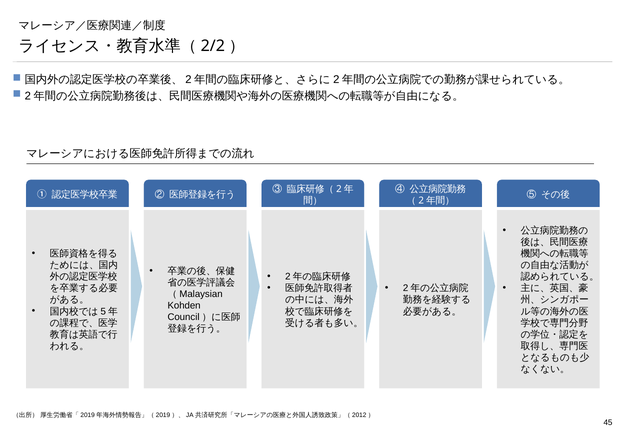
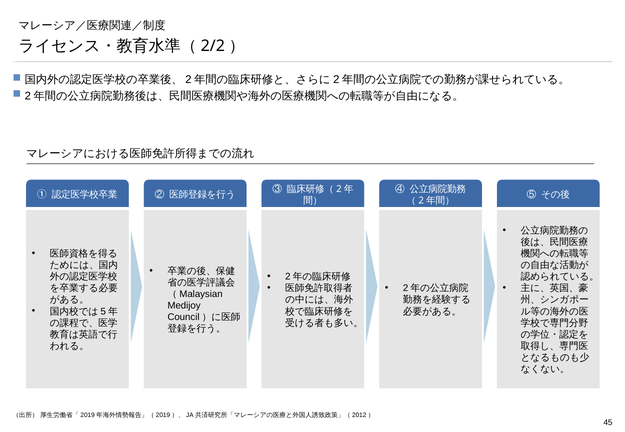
Kohden: Kohden -> Medijoy
